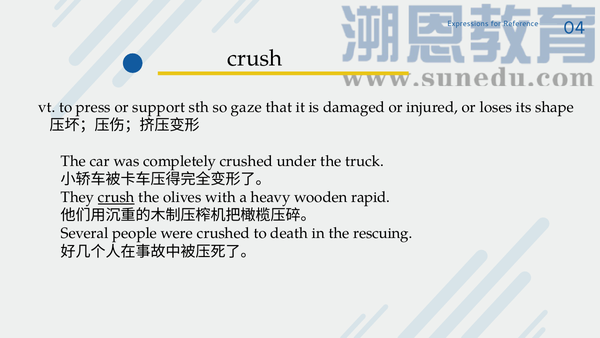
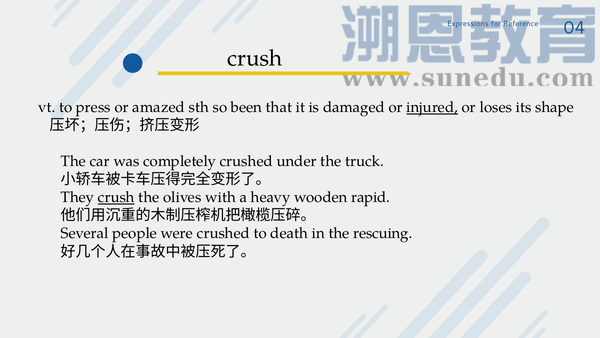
support: support -> amazed
gaze: gaze -> been
injured underline: none -> present
